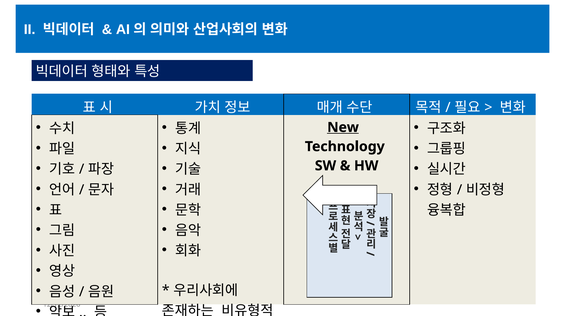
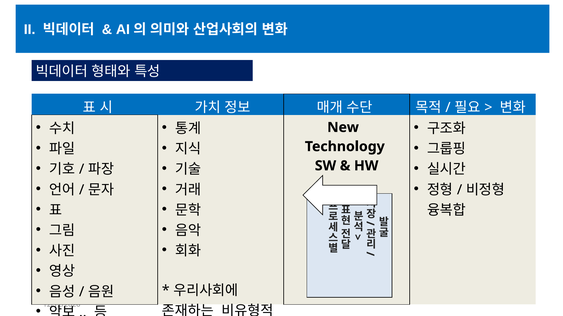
New underline: present -> none
